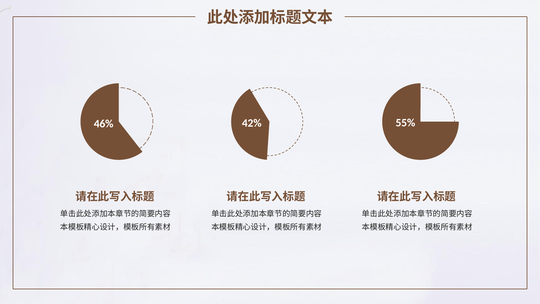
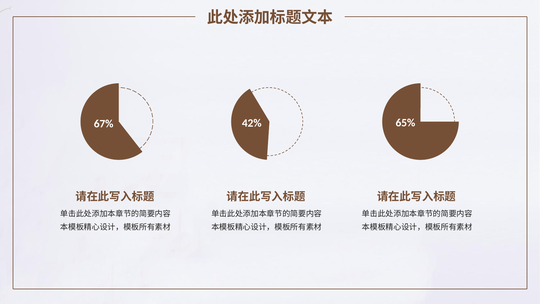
46%: 46% -> 67%
55%: 55% -> 65%
